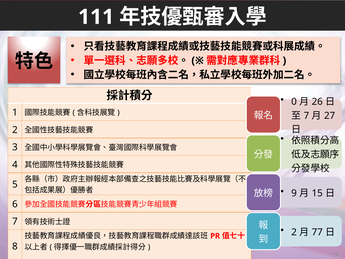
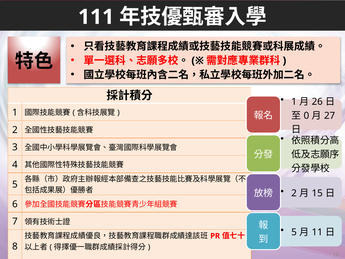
0 at (294, 102): 0 -> 1
7 at (306, 115): 7 -> 0
9 at (294, 193): 9 -> 2
2 at (294, 232): 2 -> 5
77: 77 -> 11
